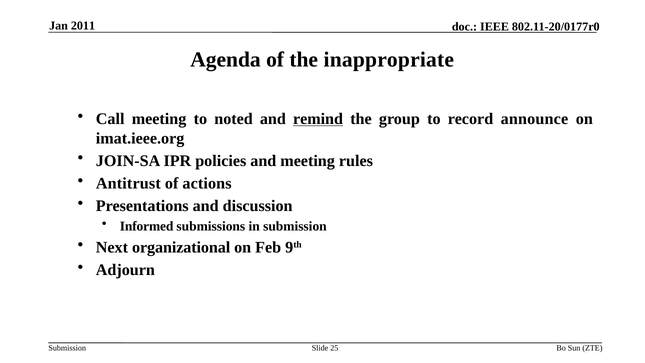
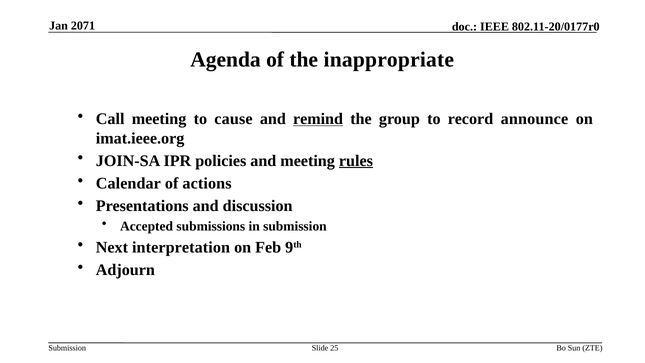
2011: 2011 -> 2071
noted: noted -> cause
rules underline: none -> present
Antitrust: Antitrust -> Calendar
Informed: Informed -> Accepted
organizational: organizational -> interpretation
